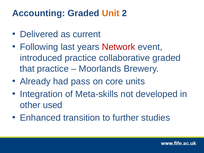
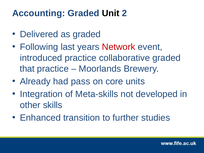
Unit colour: orange -> black
as current: current -> graded
used: used -> skills
